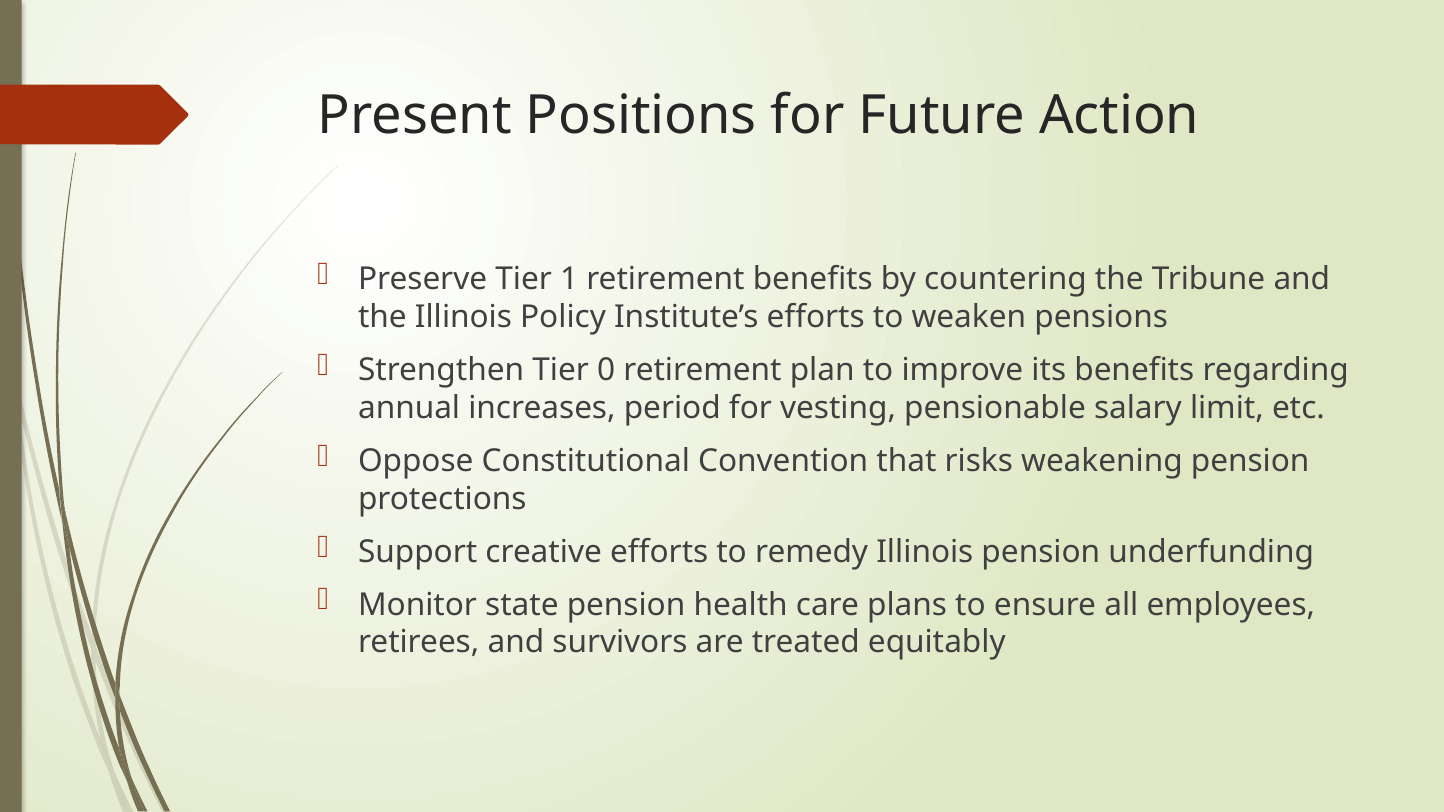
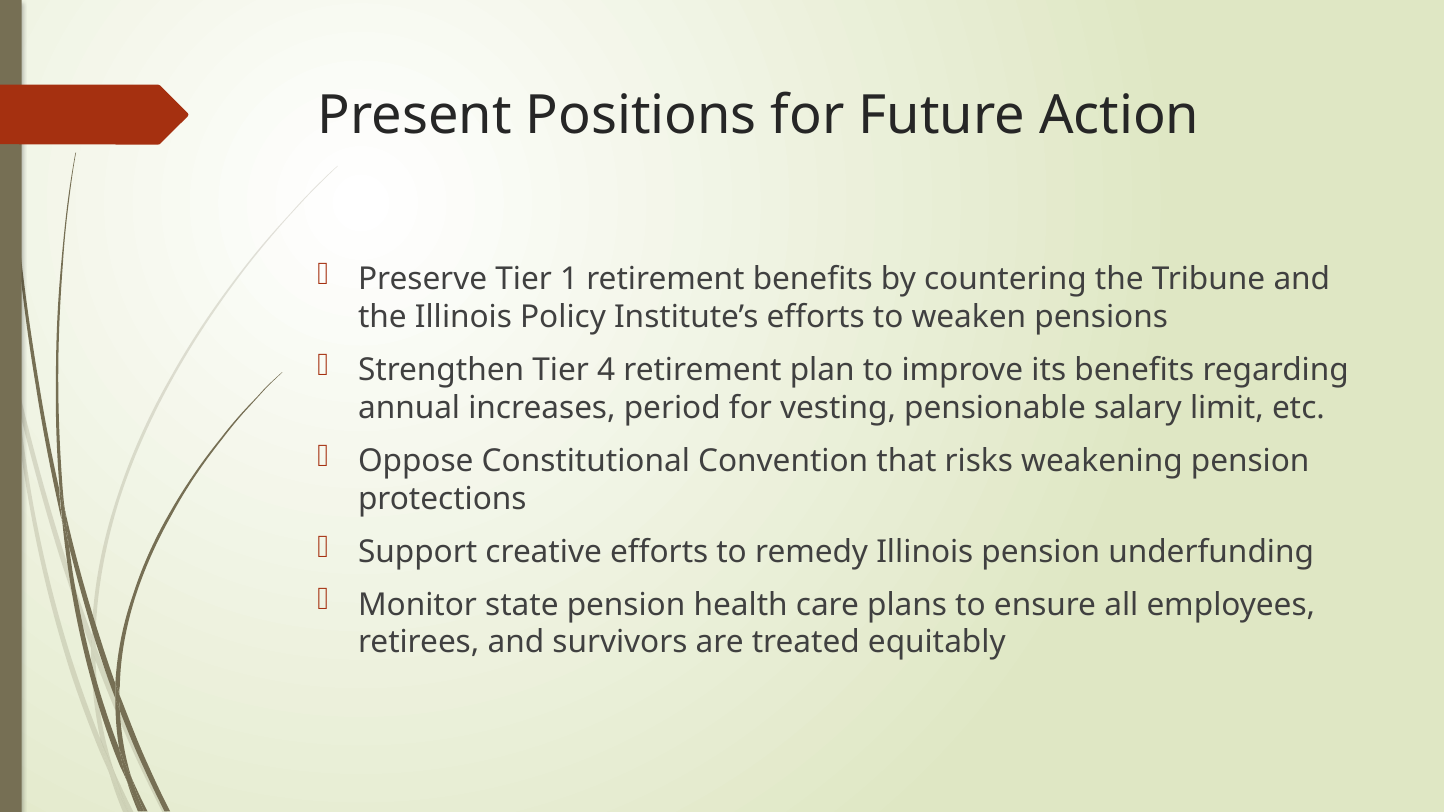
0: 0 -> 4
